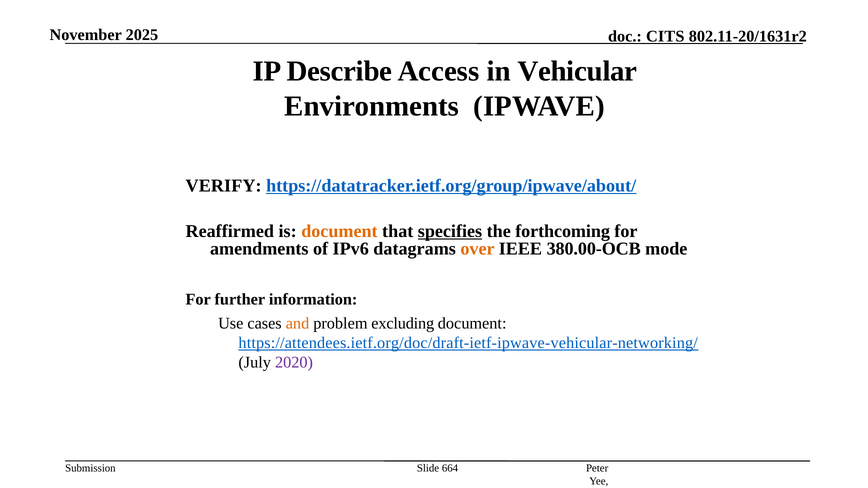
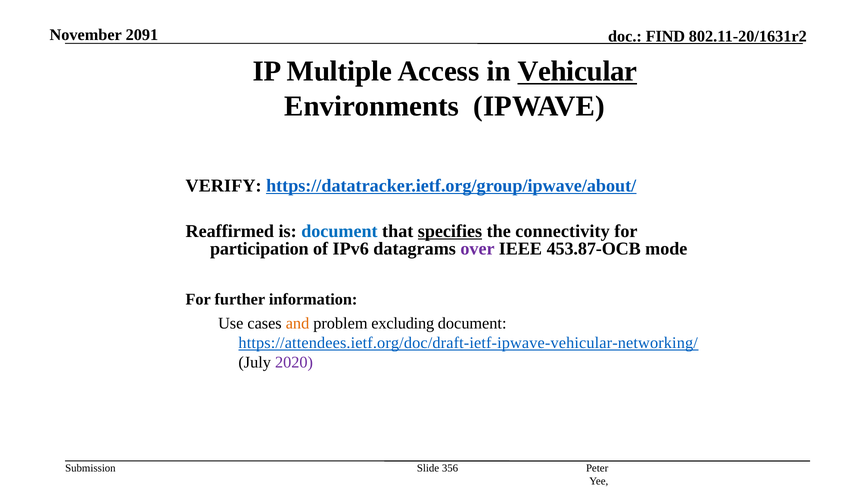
2025: 2025 -> 2091
CITS: CITS -> FIND
Describe: Describe -> Multiple
Vehicular underline: none -> present
document at (339, 231) colour: orange -> blue
forthcoming: forthcoming -> connectivity
amendments: amendments -> participation
over colour: orange -> purple
380.00-OCB: 380.00-OCB -> 453.87-OCB
664: 664 -> 356
